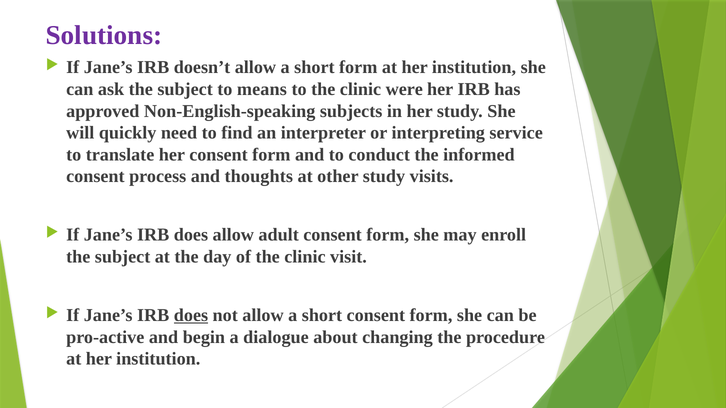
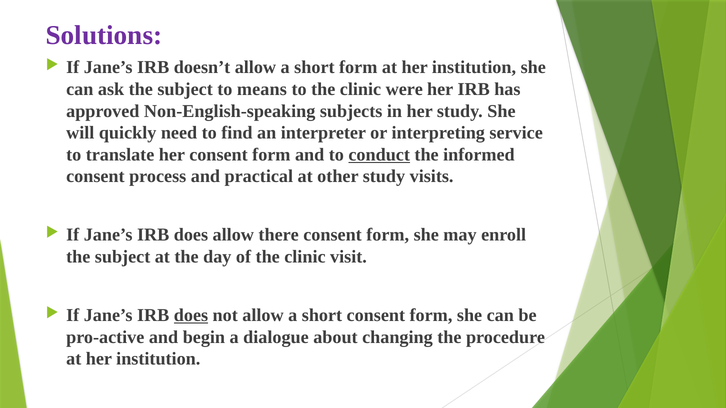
conduct underline: none -> present
thoughts: thoughts -> practical
adult: adult -> there
